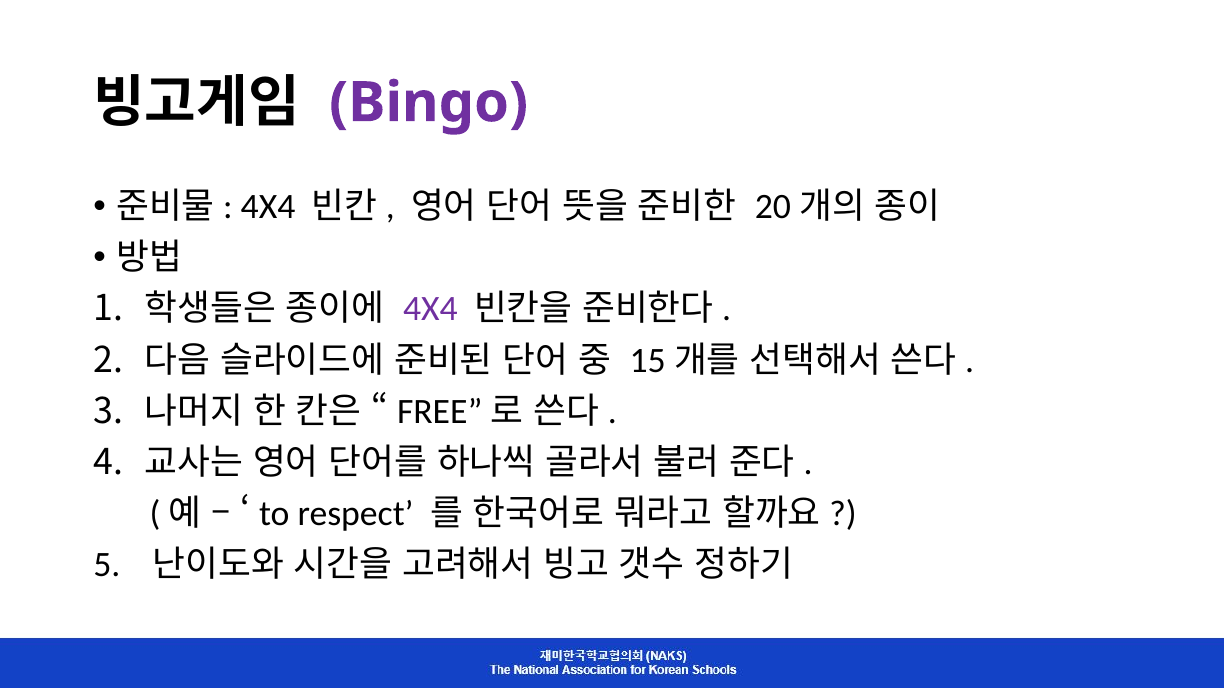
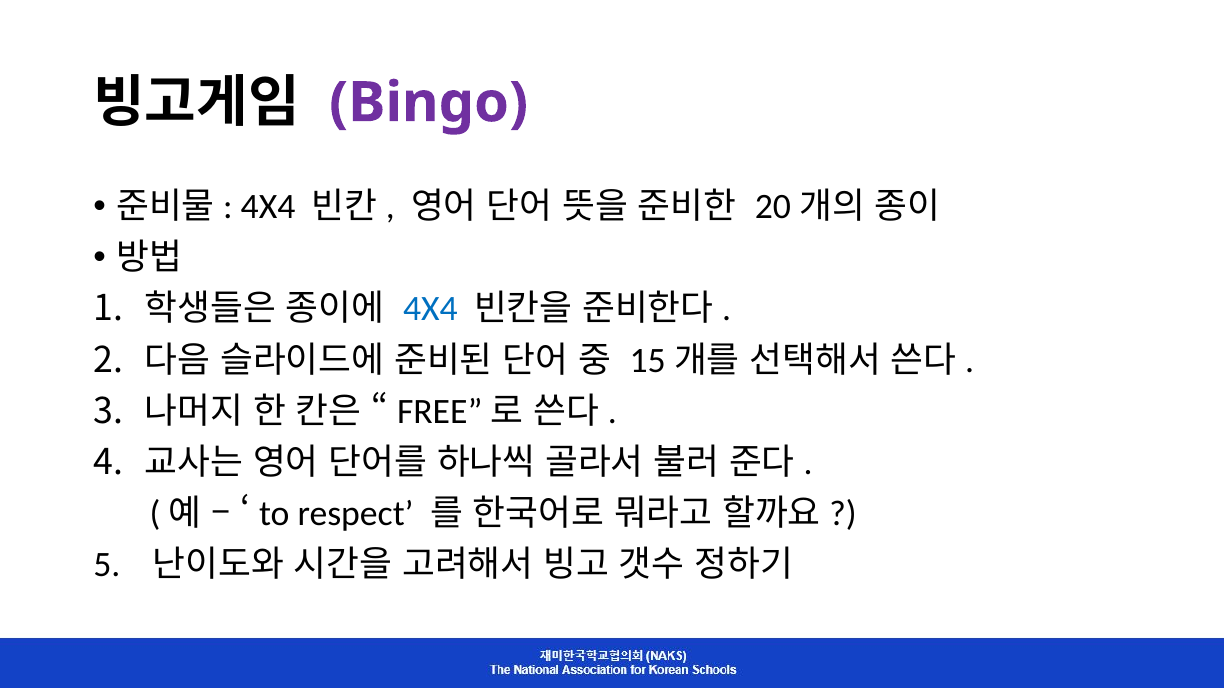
4X4 at (430, 309) colour: purple -> blue
